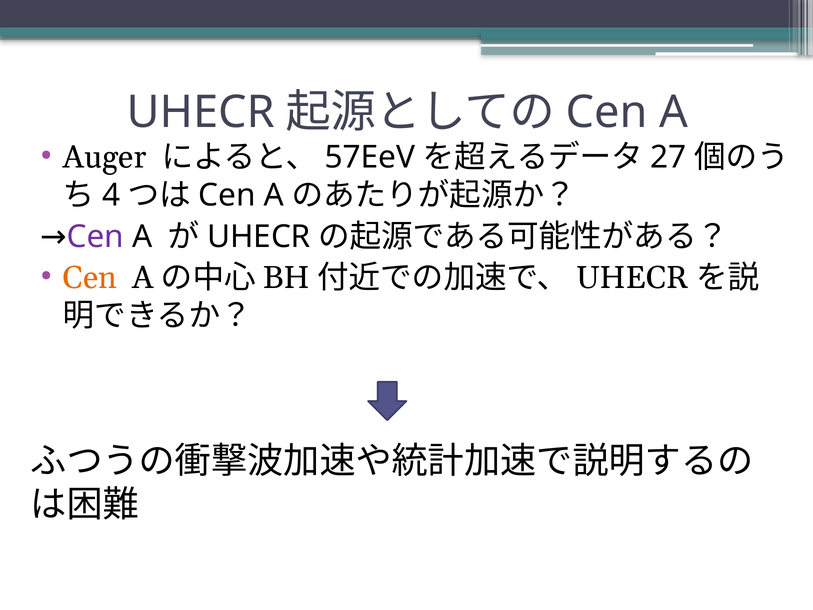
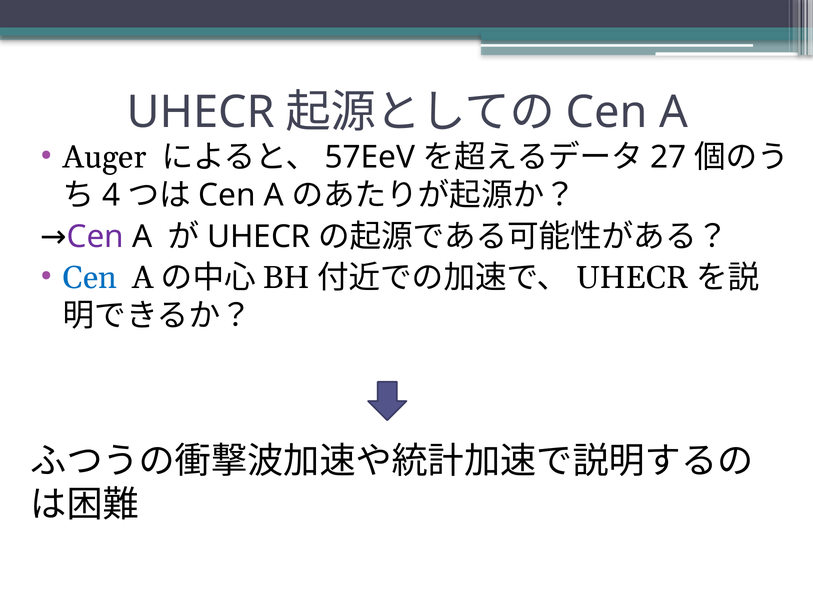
Cen at (90, 278) colour: orange -> blue
